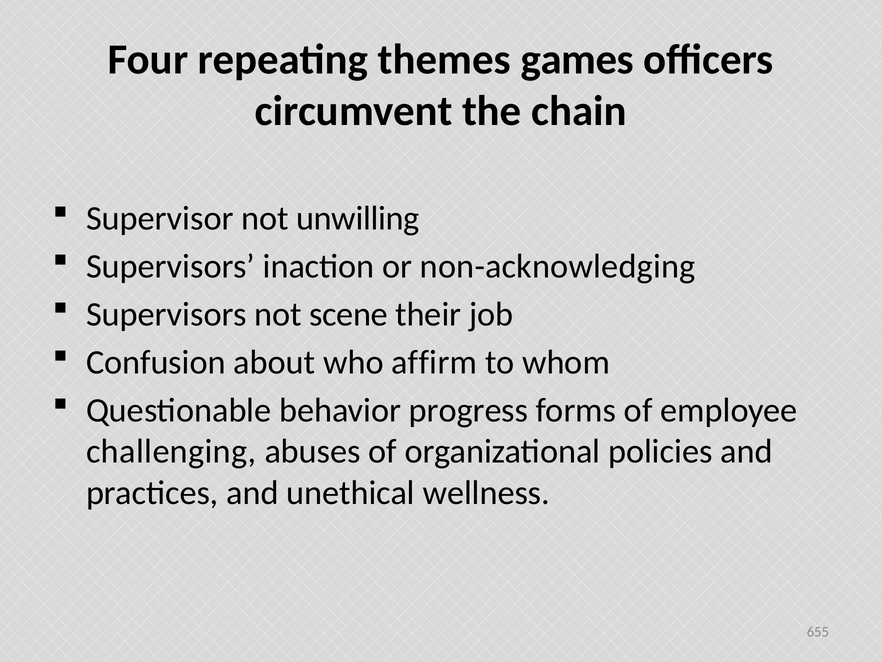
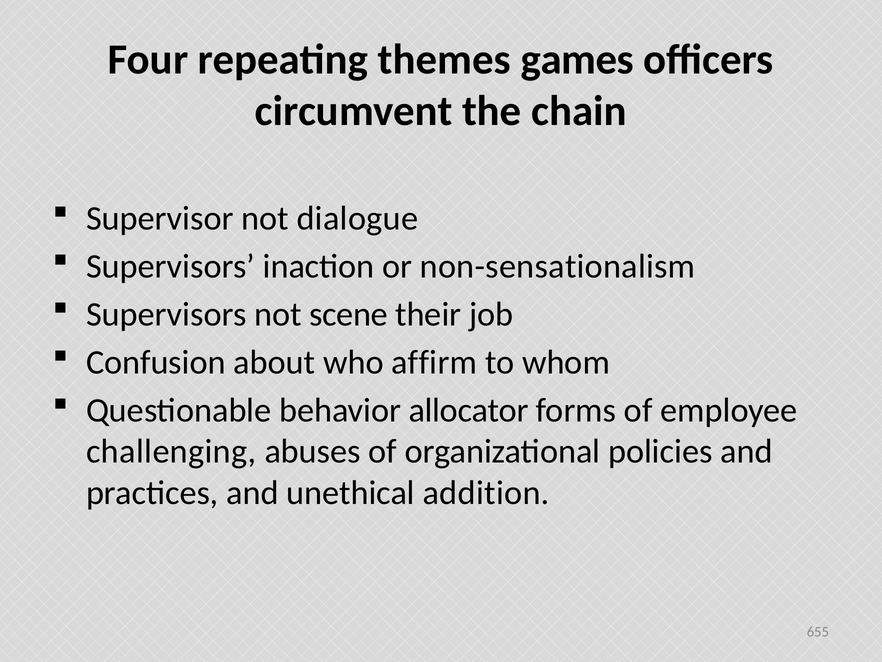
unwilling: unwilling -> dialogue
non-acknowledging: non-acknowledging -> non-sensationalism
progress: progress -> allocator
wellness: wellness -> addition
